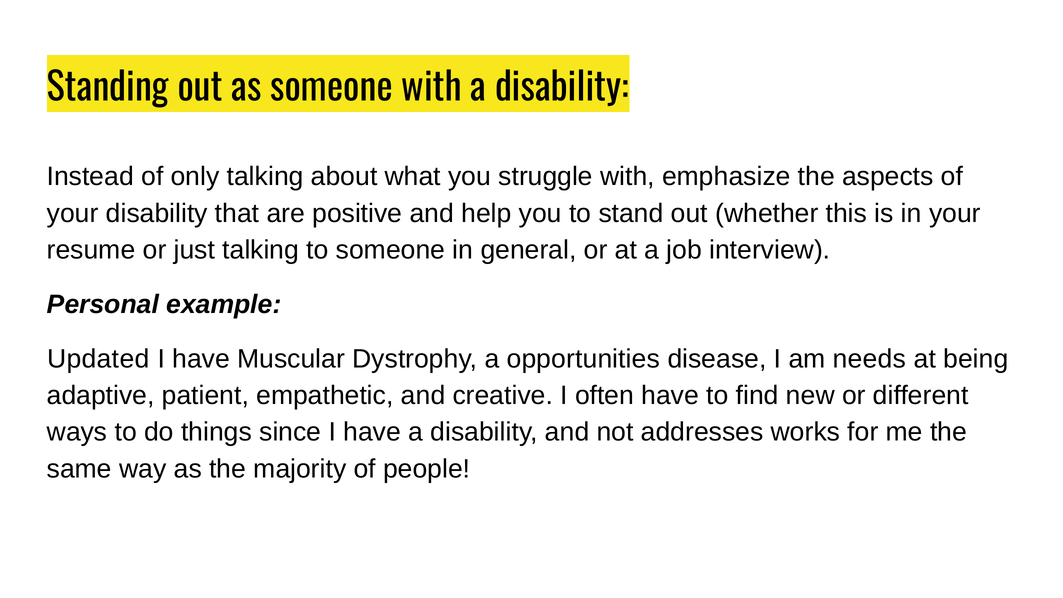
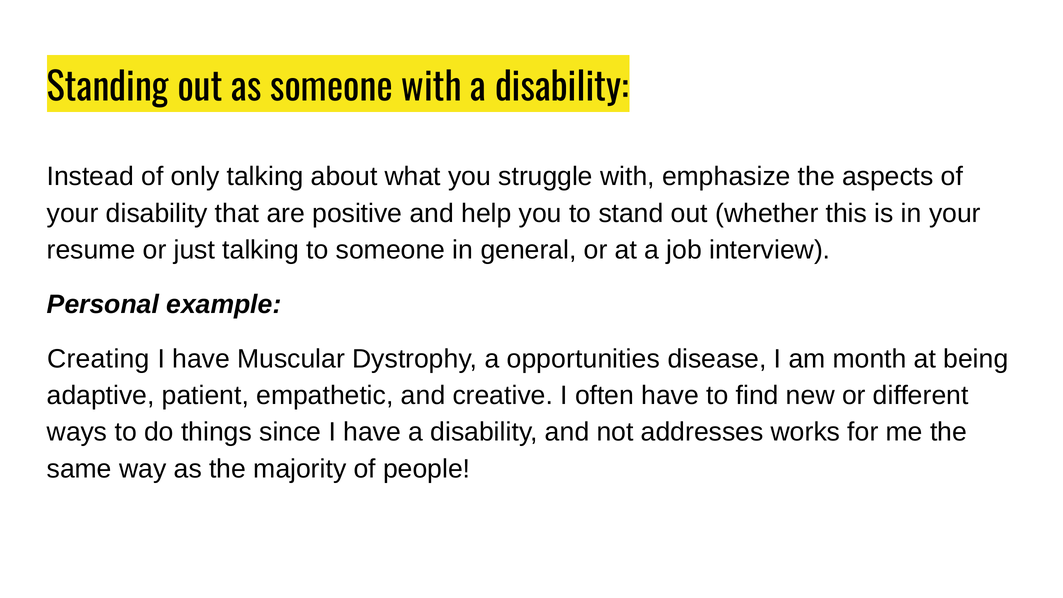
Updated: Updated -> Creating
needs: needs -> month
